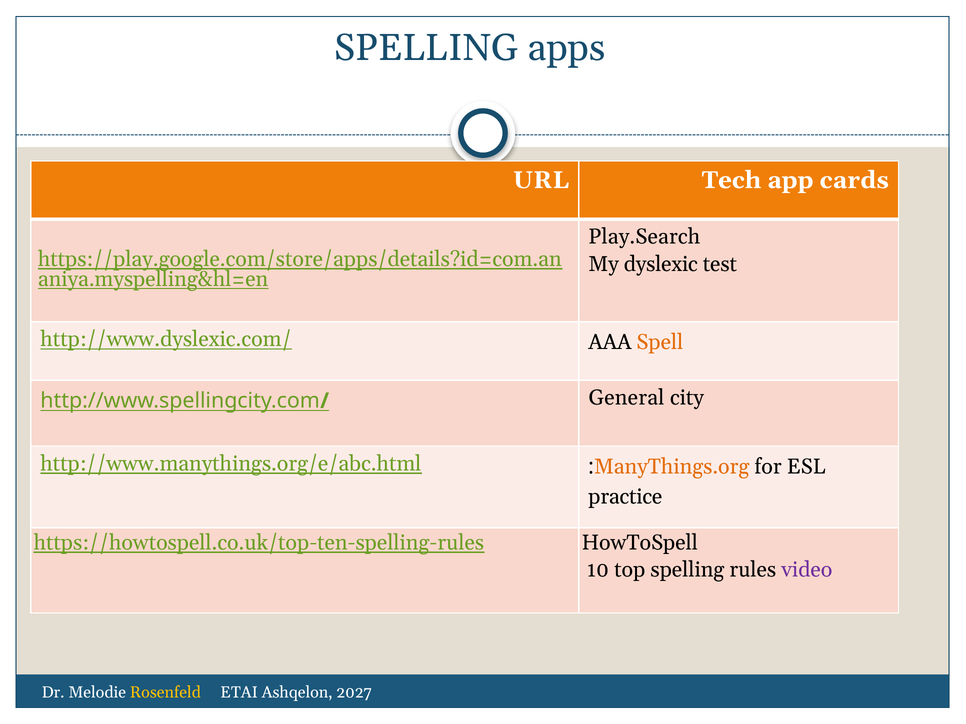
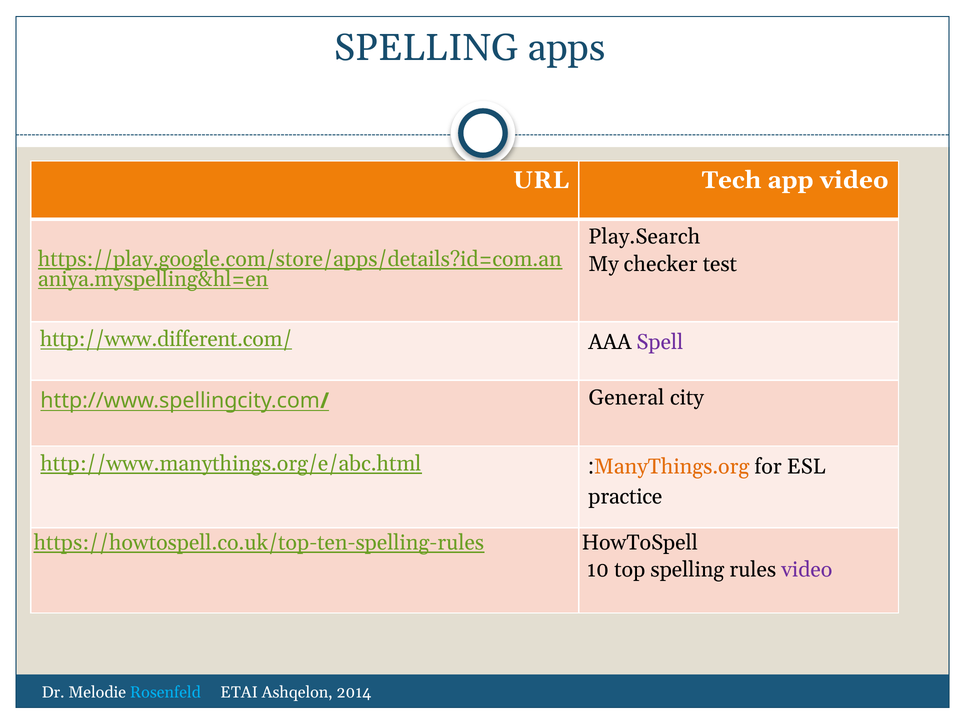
app cards: cards -> video
dyslexic: dyslexic -> checker
http://www.dyslexic.com/: http://www.dyslexic.com/ -> http://www.different.com/
Spell colour: orange -> purple
Rosenfeld colour: yellow -> light blue
2027: 2027 -> 2014
